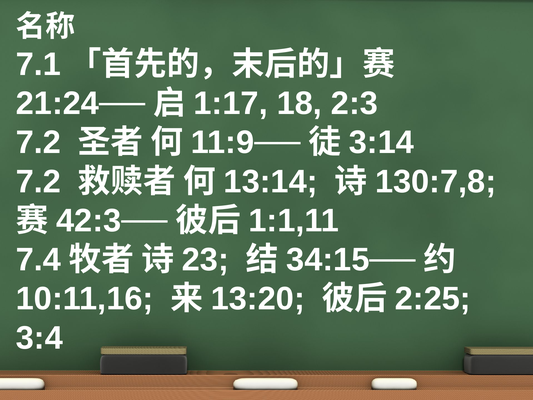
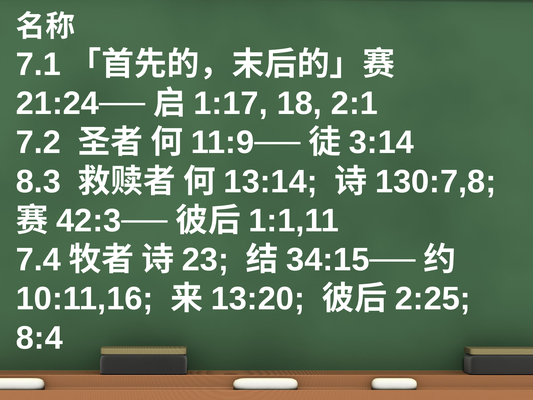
2:3: 2:3 -> 2:1
7.2 at (38, 181): 7.2 -> 8.3
3:4: 3:4 -> 8:4
